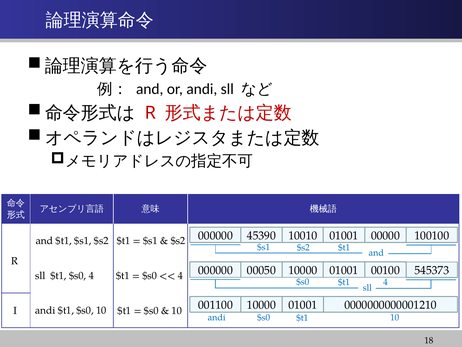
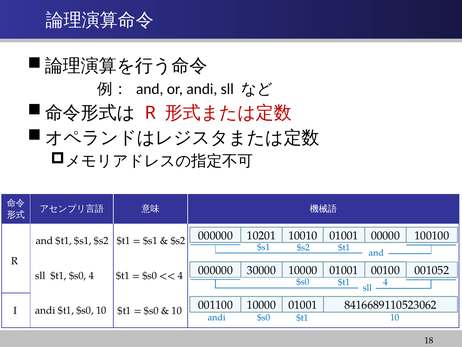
45390: 45390 -> 10201
00050: 00050 -> 30000
545373: 545373 -> 001052
0000000000001210: 0000000000001210 -> 8416689110523062
